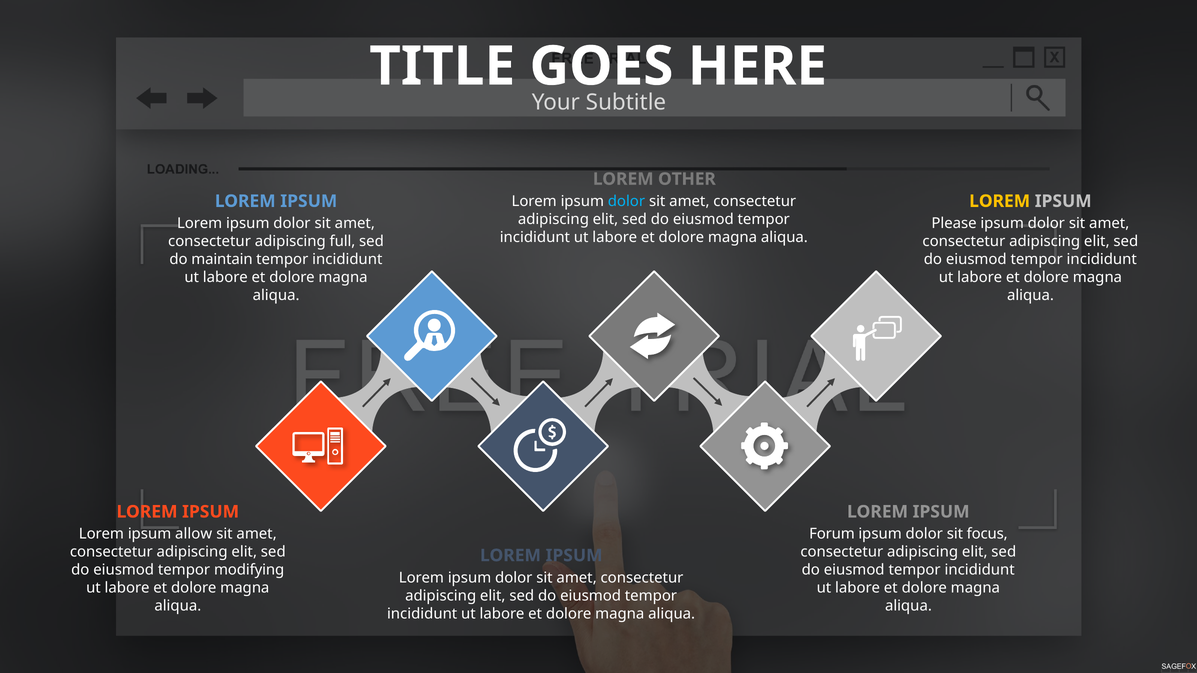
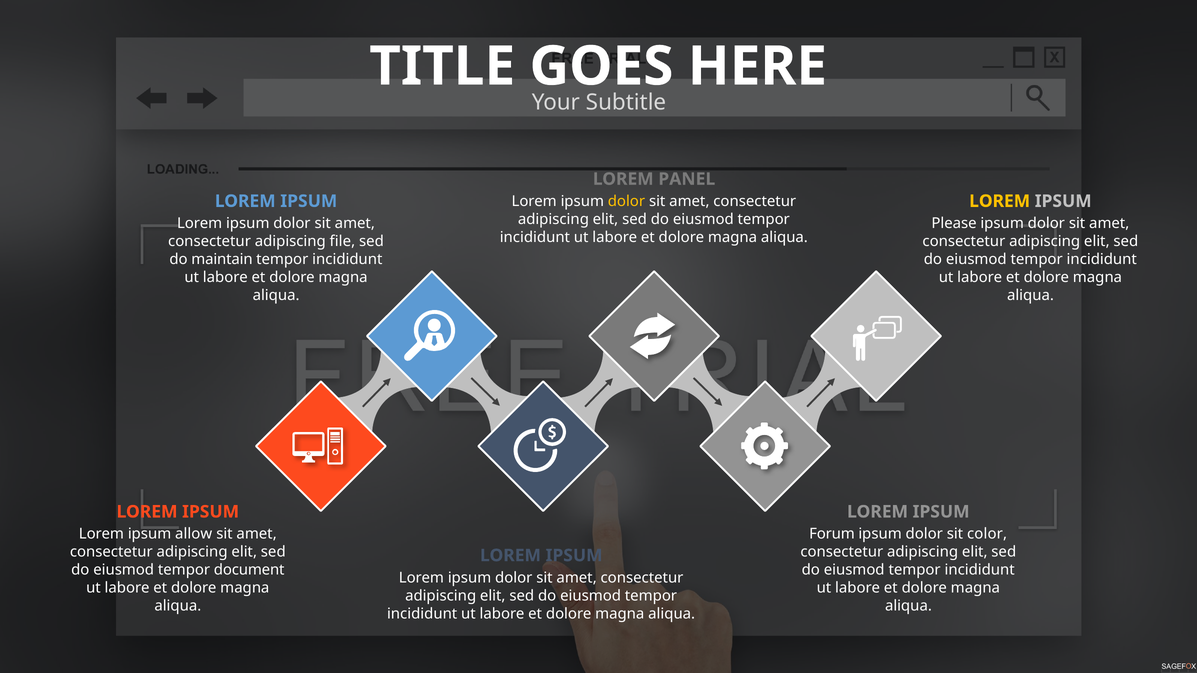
OTHER: OTHER -> PANEL
dolor at (626, 201) colour: light blue -> yellow
full: full -> file
focus: focus -> color
modifying: modifying -> document
